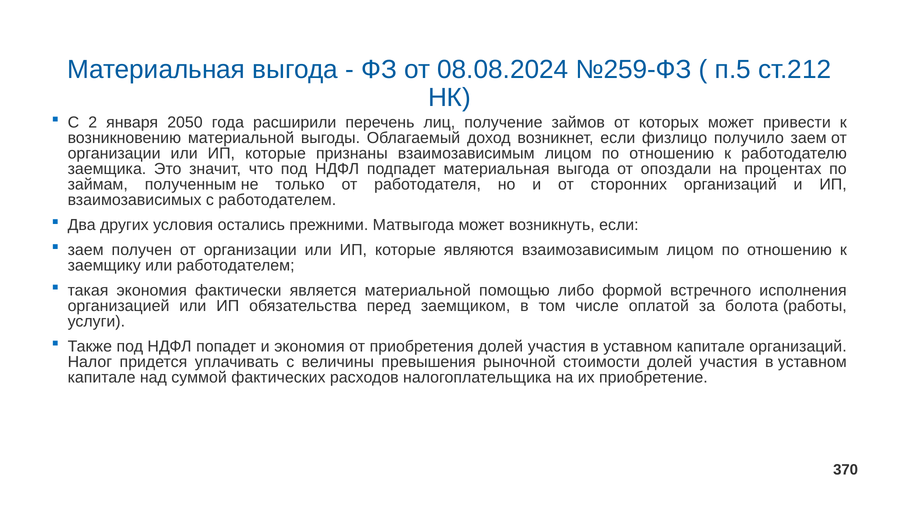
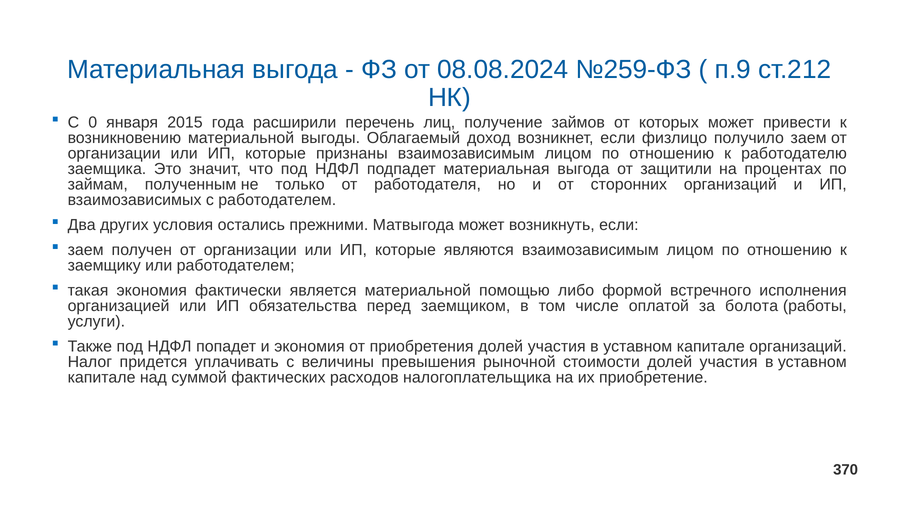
п.5: п.5 -> п.9
2: 2 -> 0
2050: 2050 -> 2015
опоздали: опоздали -> защитили
